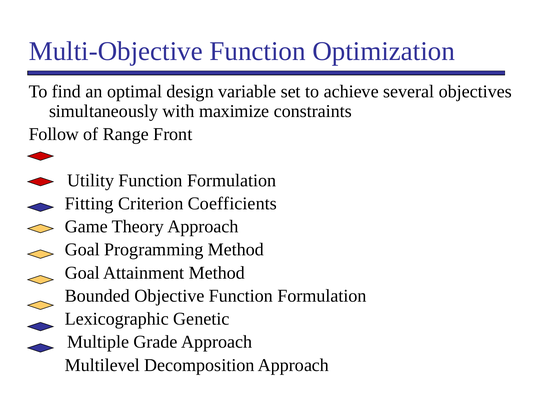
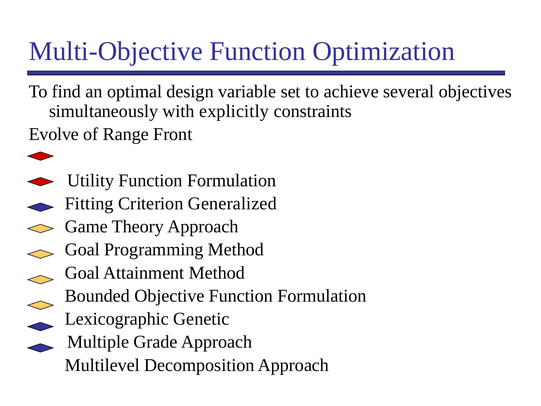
maximize: maximize -> explicitly
Follow: Follow -> Evolve
Coefficients: Coefficients -> Generalized
